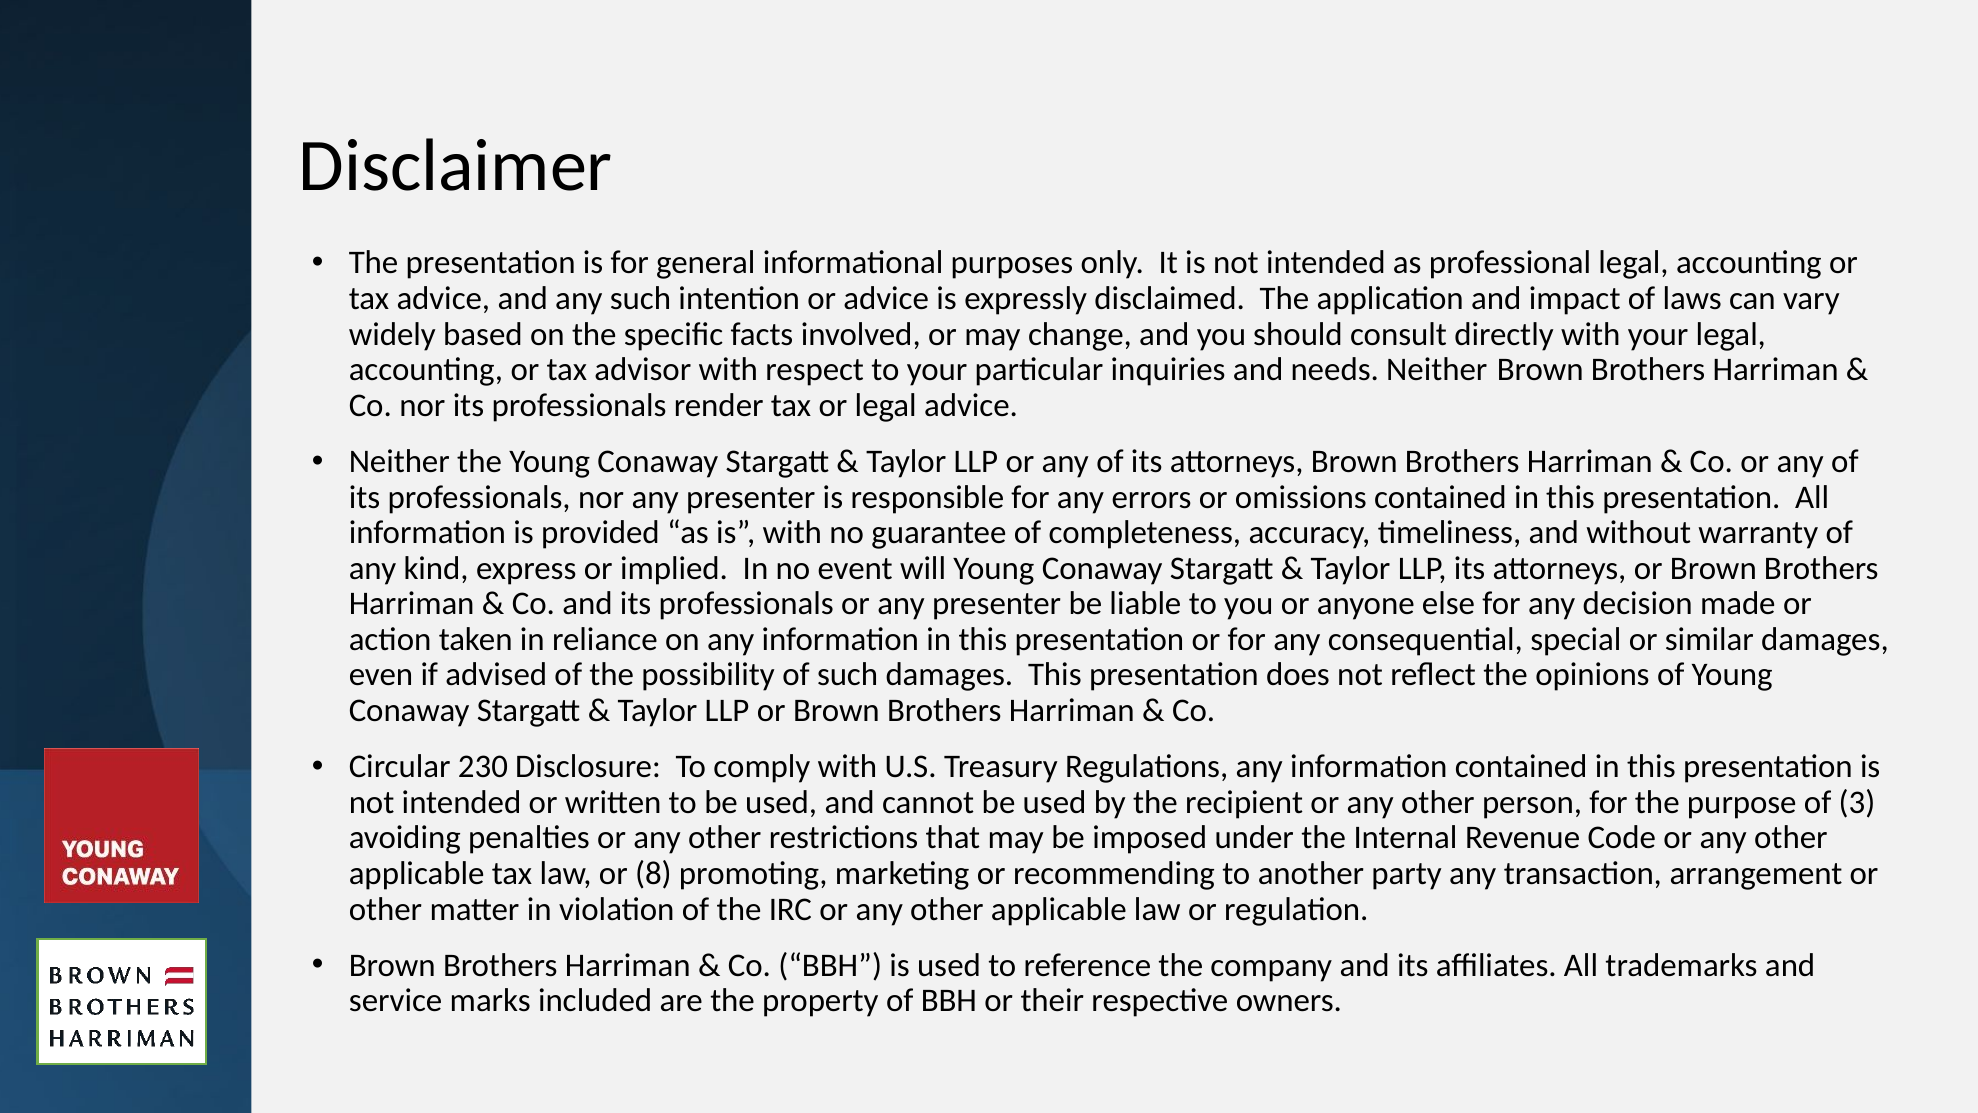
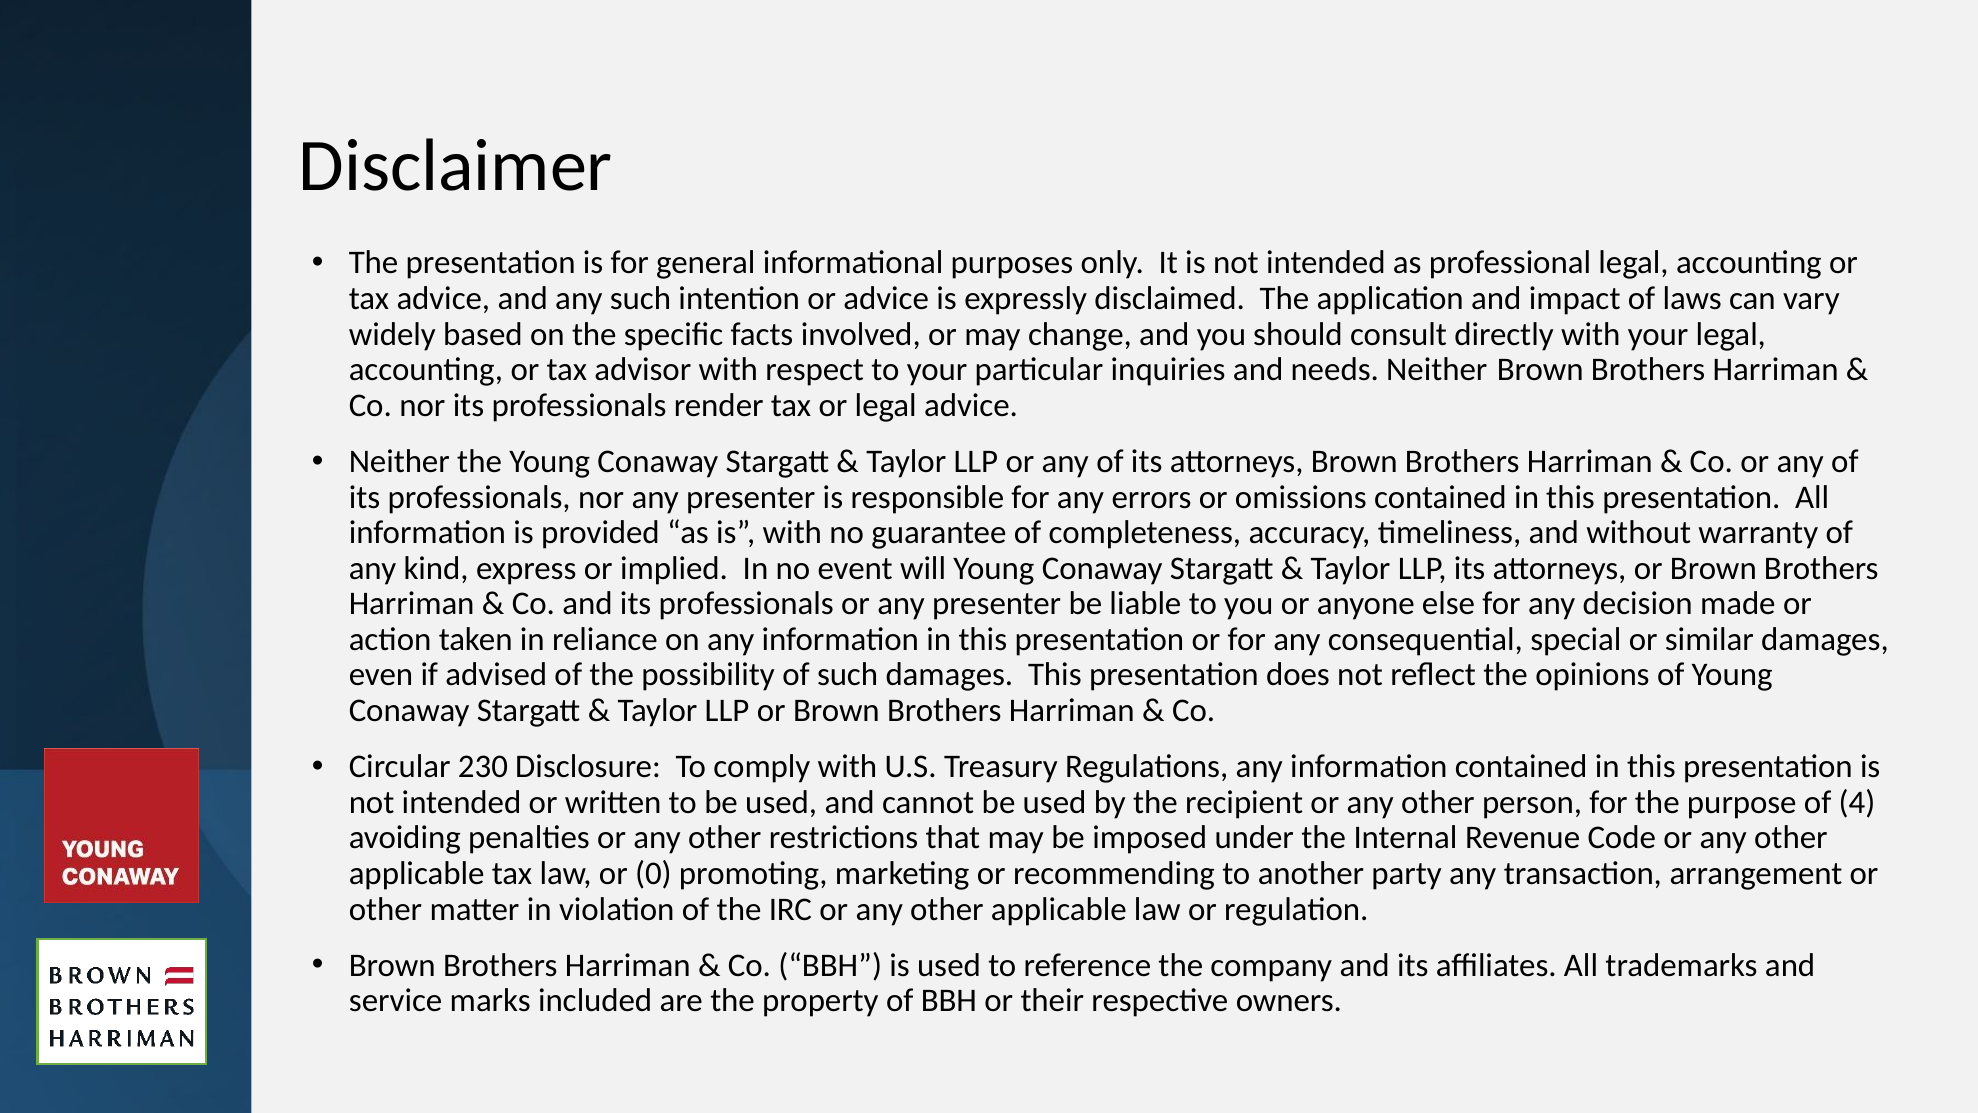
3: 3 -> 4
8: 8 -> 0
